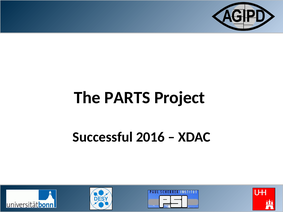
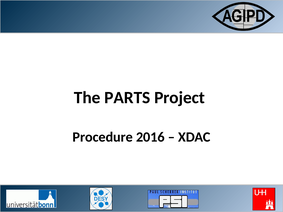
Successful: Successful -> Procedure
